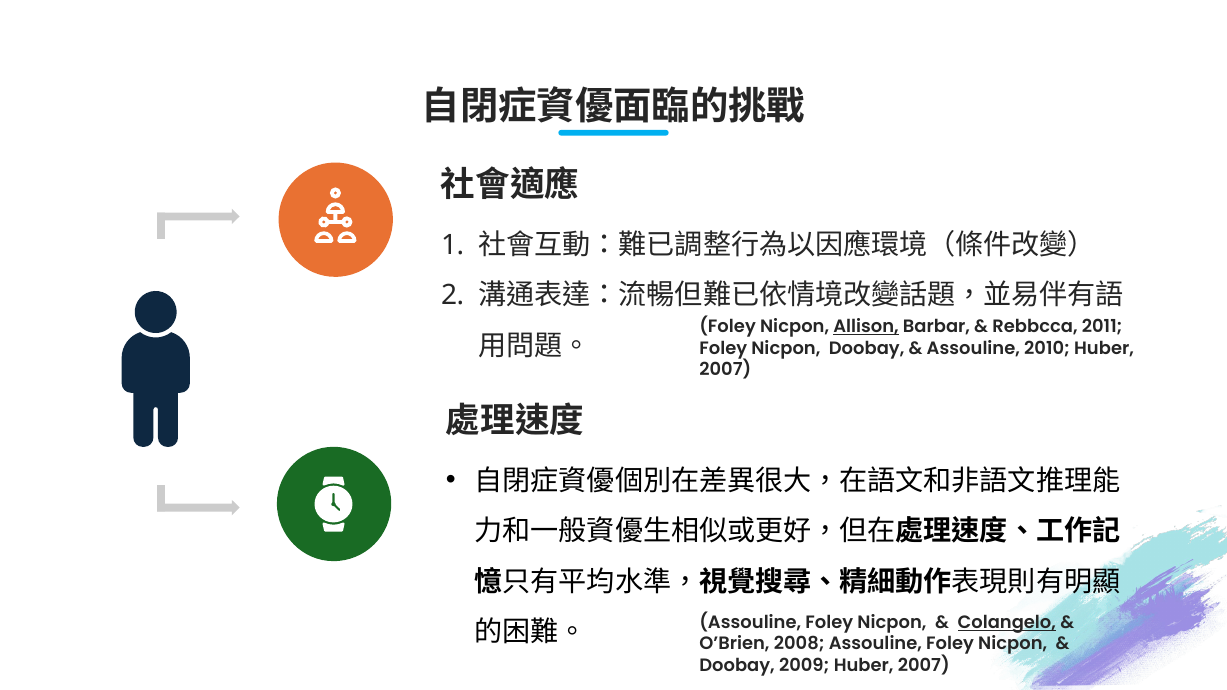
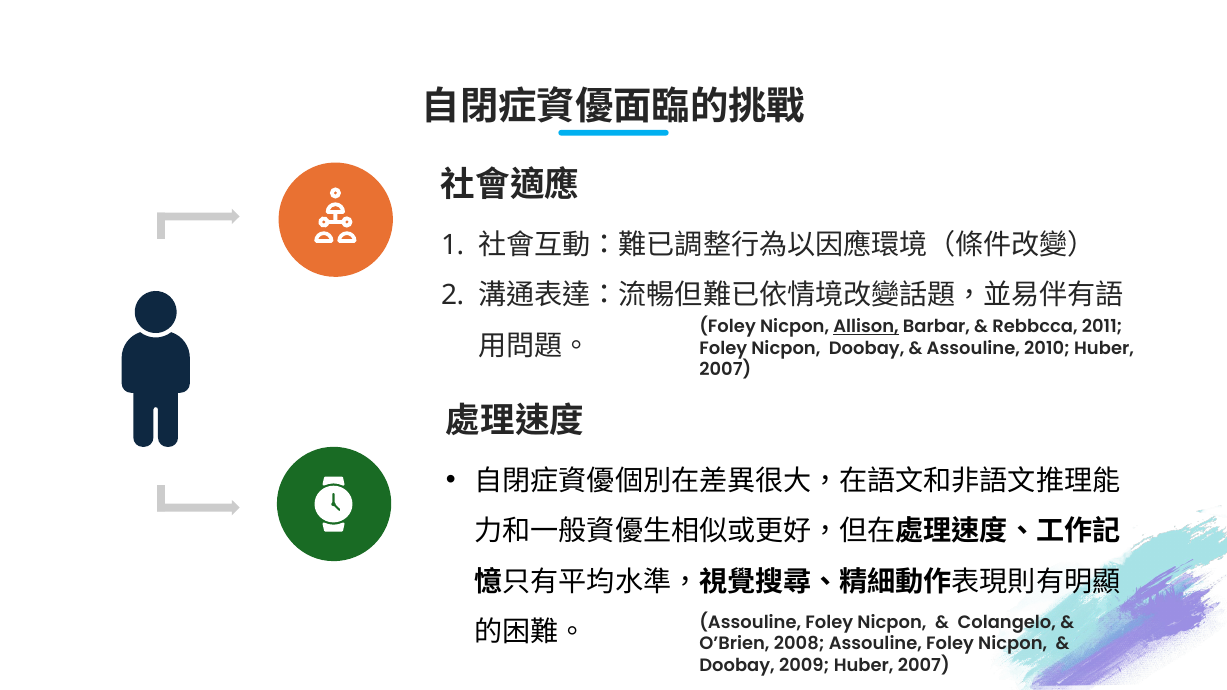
Colangelo underline: present -> none
